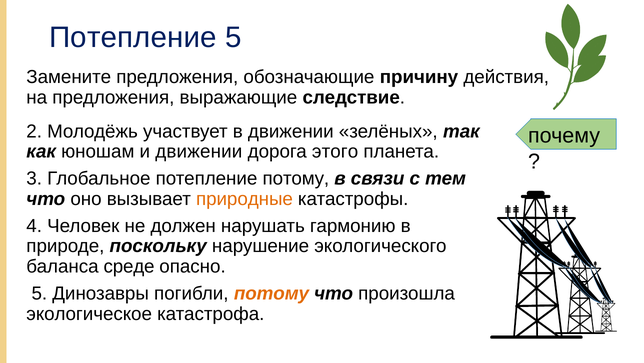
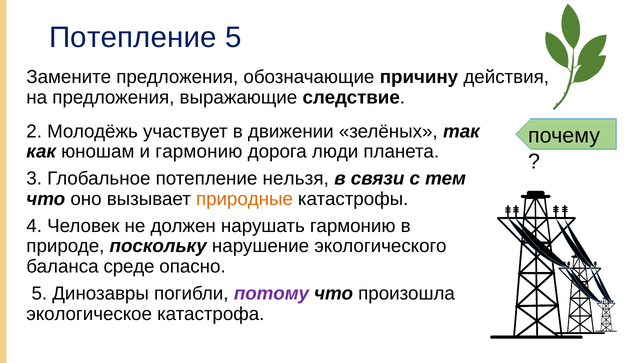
и движении: движении -> гармонию
этого: этого -> люди
потепление потому: потому -> нельзя
потому at (271, 293) colour: orange -> purple
